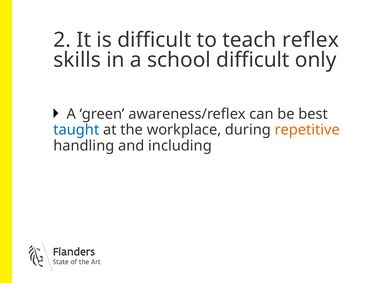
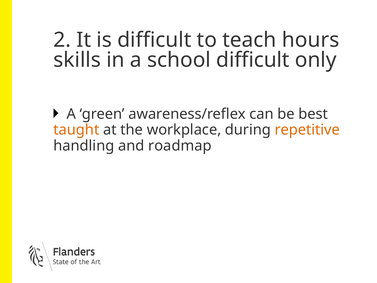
reflex: reflex -> hours
taught colour: blue -> orange
including: including -> roadmap
